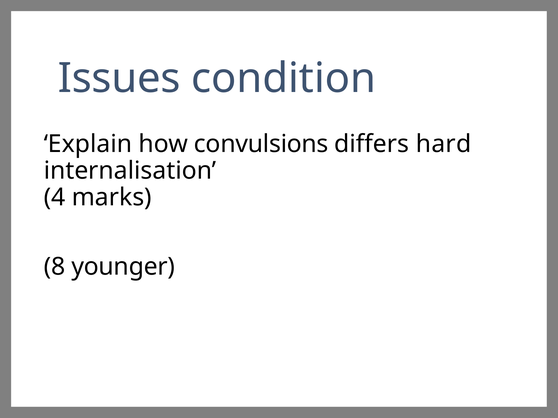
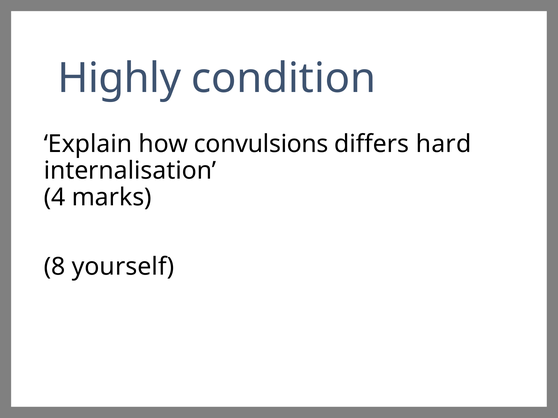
Issues: Issues -> Highly
younger: younger -> yourself
